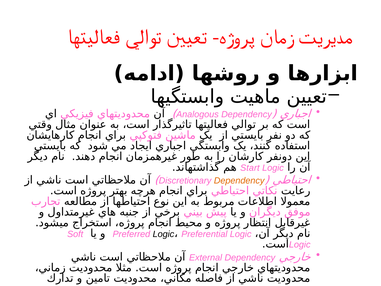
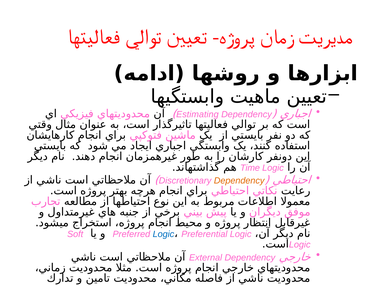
Analogous: Analogous -> Estimating
Start: Start -> Time
Logic at (163, 234) colour: black -> blue
